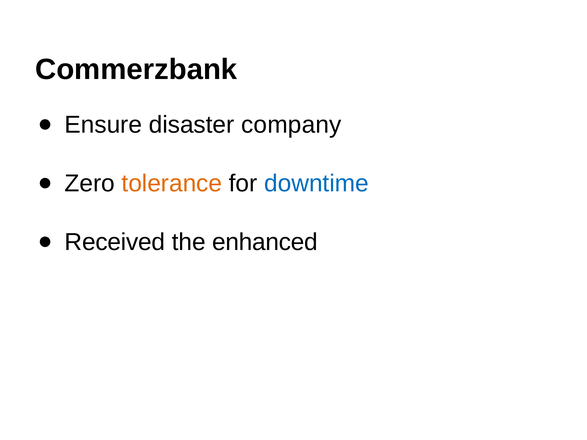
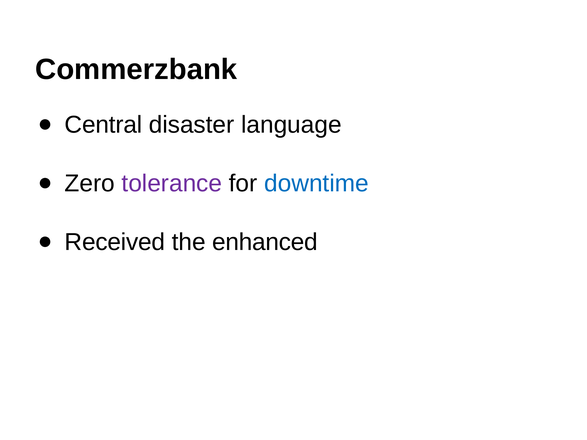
Ensure: Ensure -> Central
company: company -> language
tolerance colour: orange -> purple
